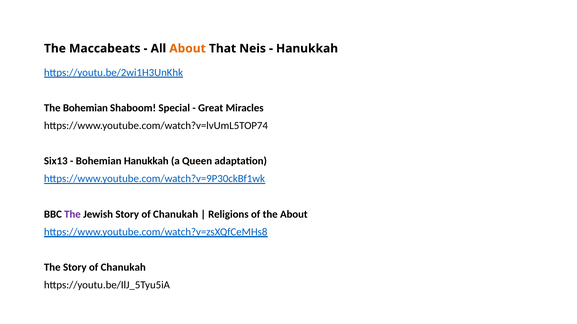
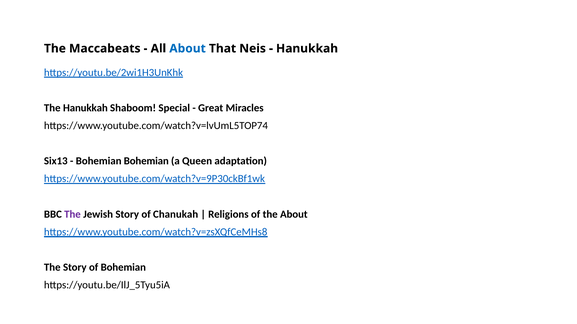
About at (188, 49) colour: orange -> blue
The Bohemian: Bohemian -> Hanukkah
Bohemian Hanukkah: Hanukkah -> Bohemian
The Story of Chanukah: Chanukah -> Bohemian
